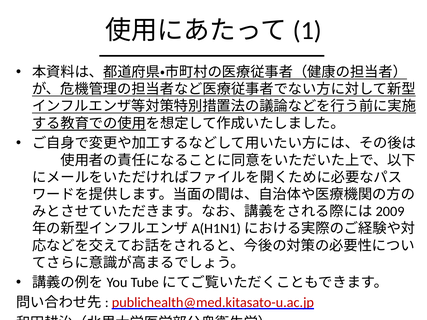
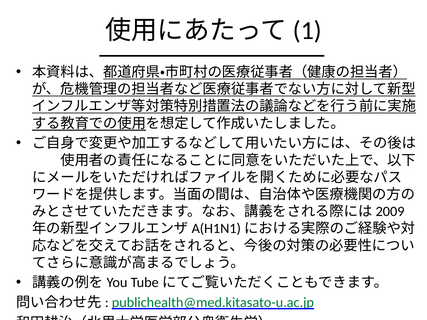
publichealth@med.kitasato-u.ac.jp colour: red -> green
